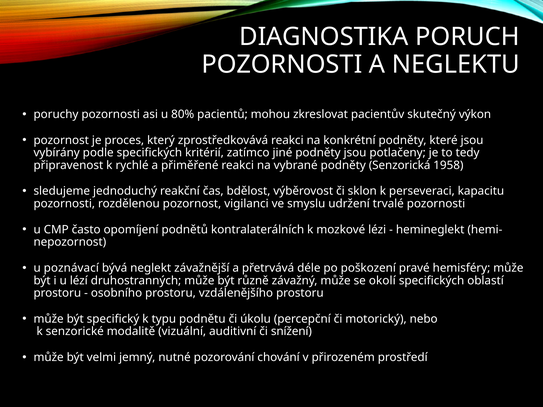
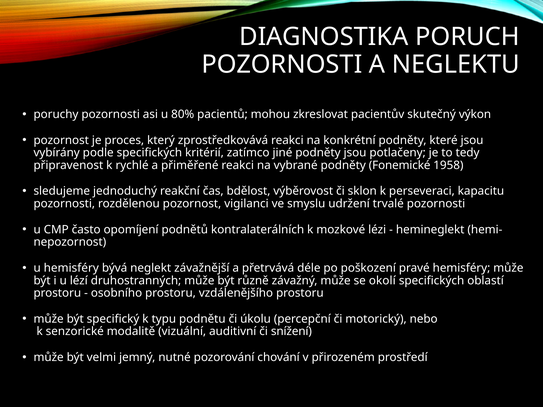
Senzorická: Senzorická -> Fonemické
u poznávací: poznávací -> hemisféry
